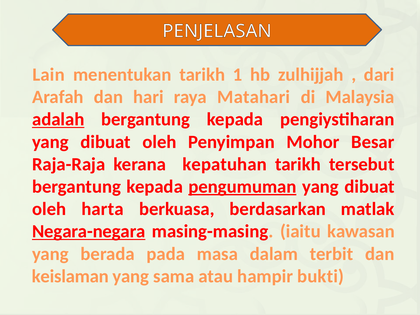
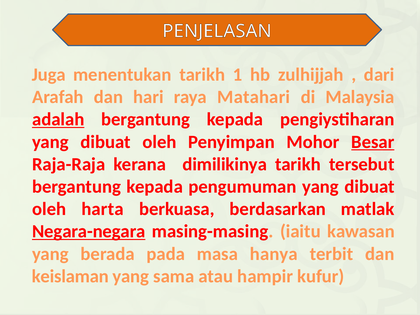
Lain: Lain -> Juga
Besar underline: none -> present
kepatuhan: kepatuhan -> dimilikinya
pengumuman underline: present -> none
dalam: dalam -> hanya
bukti: bukti -> kufur
